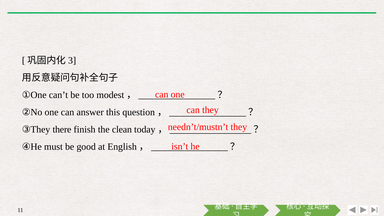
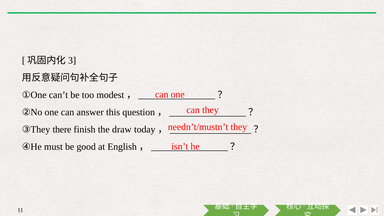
clean: clean -> draw
